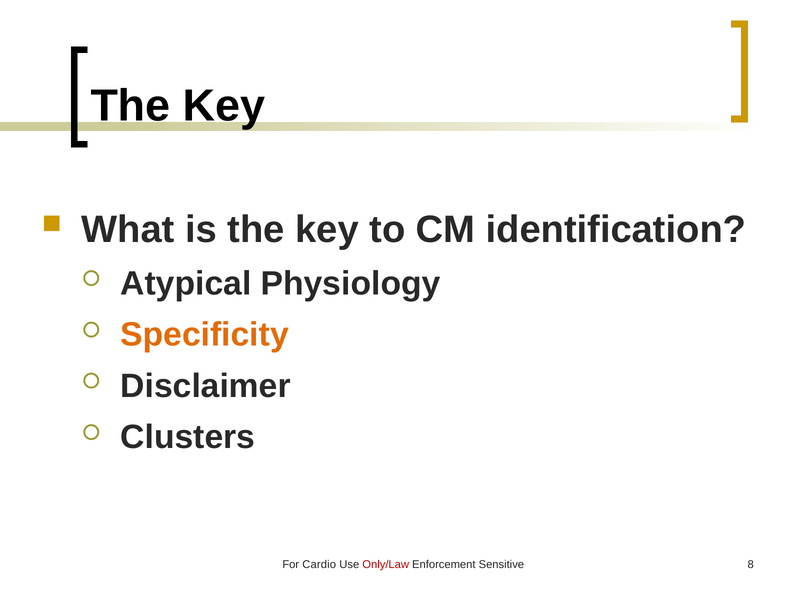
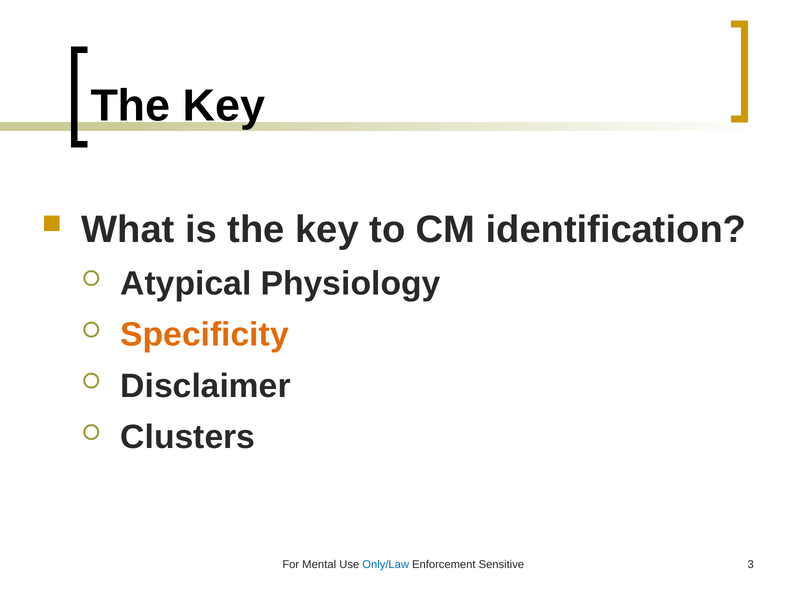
Cardio: Cardio -> Mental
Only/Law colour: red -> blue
8: 8 -> 3
